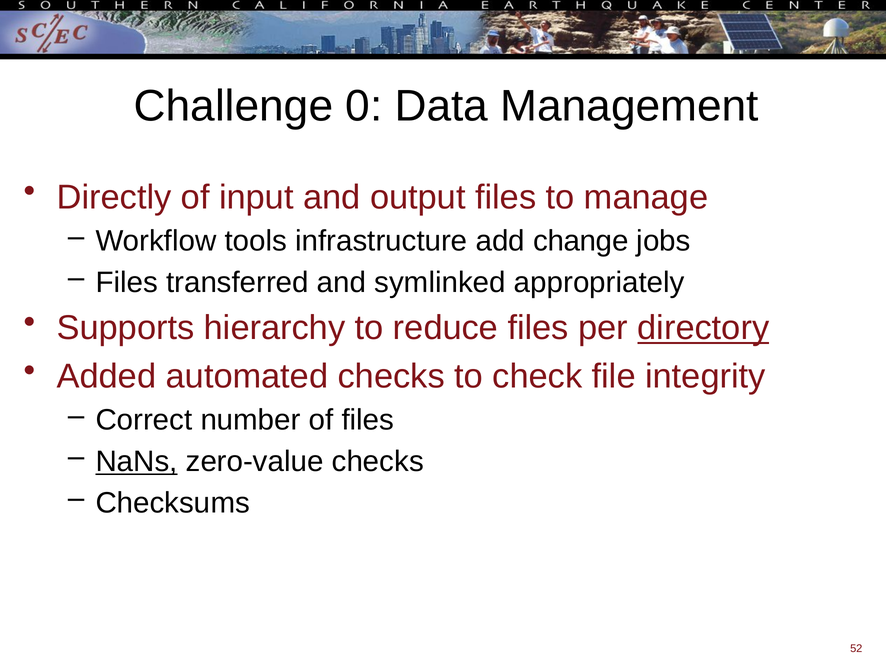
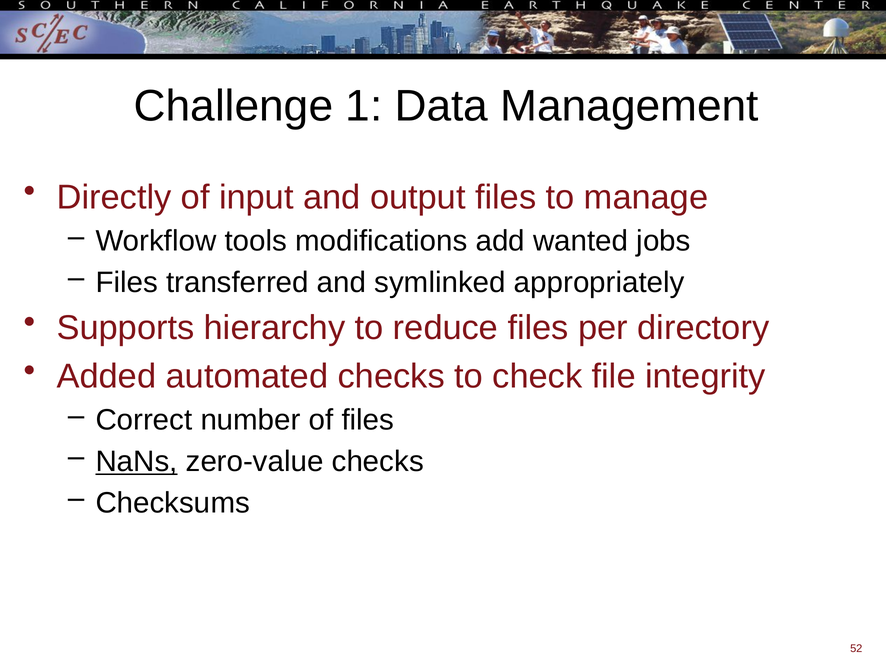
0: 0 -> 1
infrastructure: infrastructure -> modifications
change: change -> wanted
directory underline: present -> none
